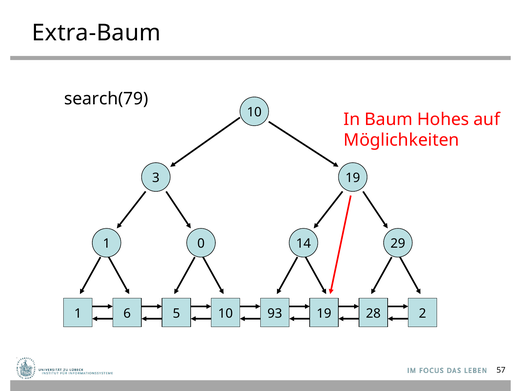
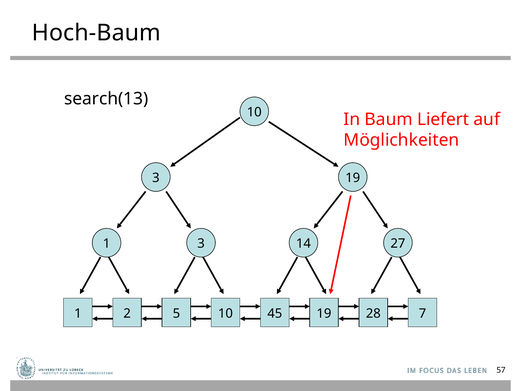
Extra-Baum: Extra-Baum -> Hoch-Baum
search(79: search(79 -> search(13
Hohes: Hohes -> Liefert
1 0: 0 -> 3
29: 29 -> 27
6: 6 -> 2
93: 93 -> 45
2: 2 -> 7
